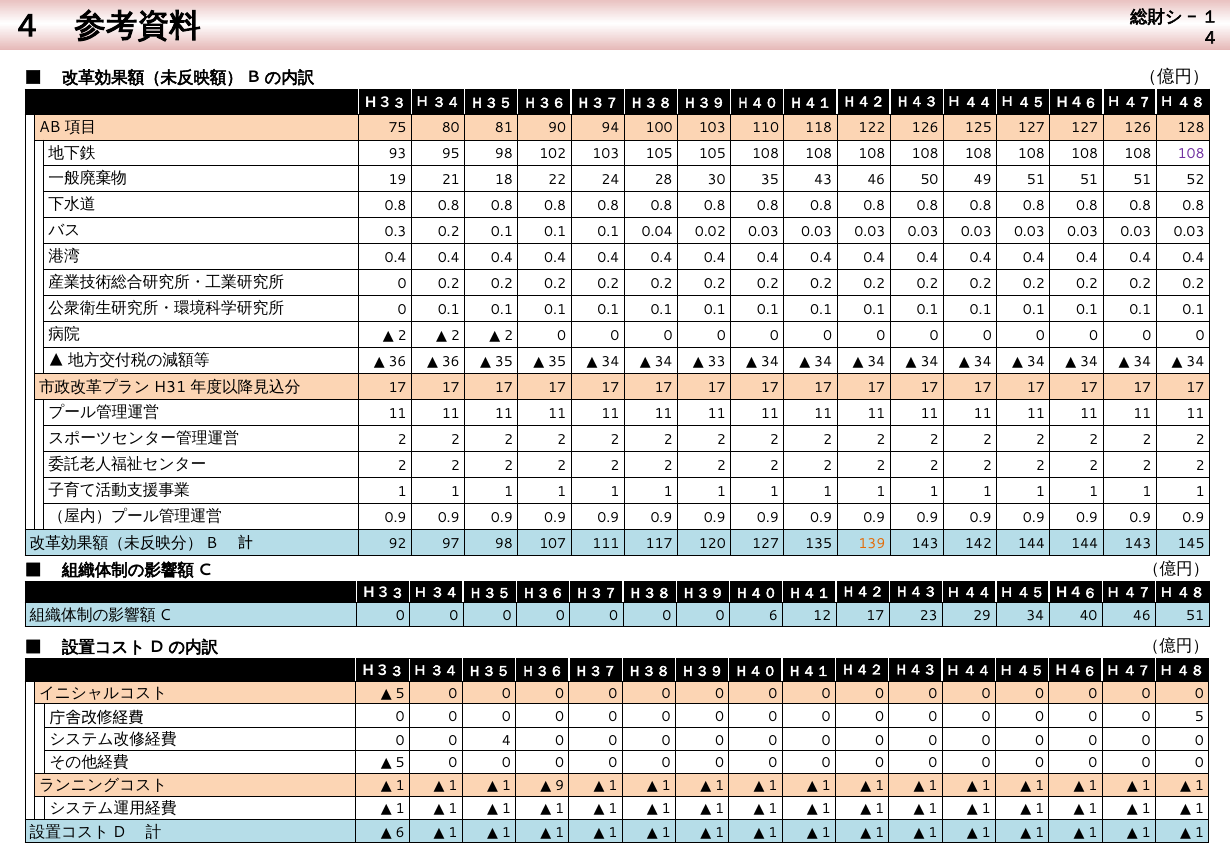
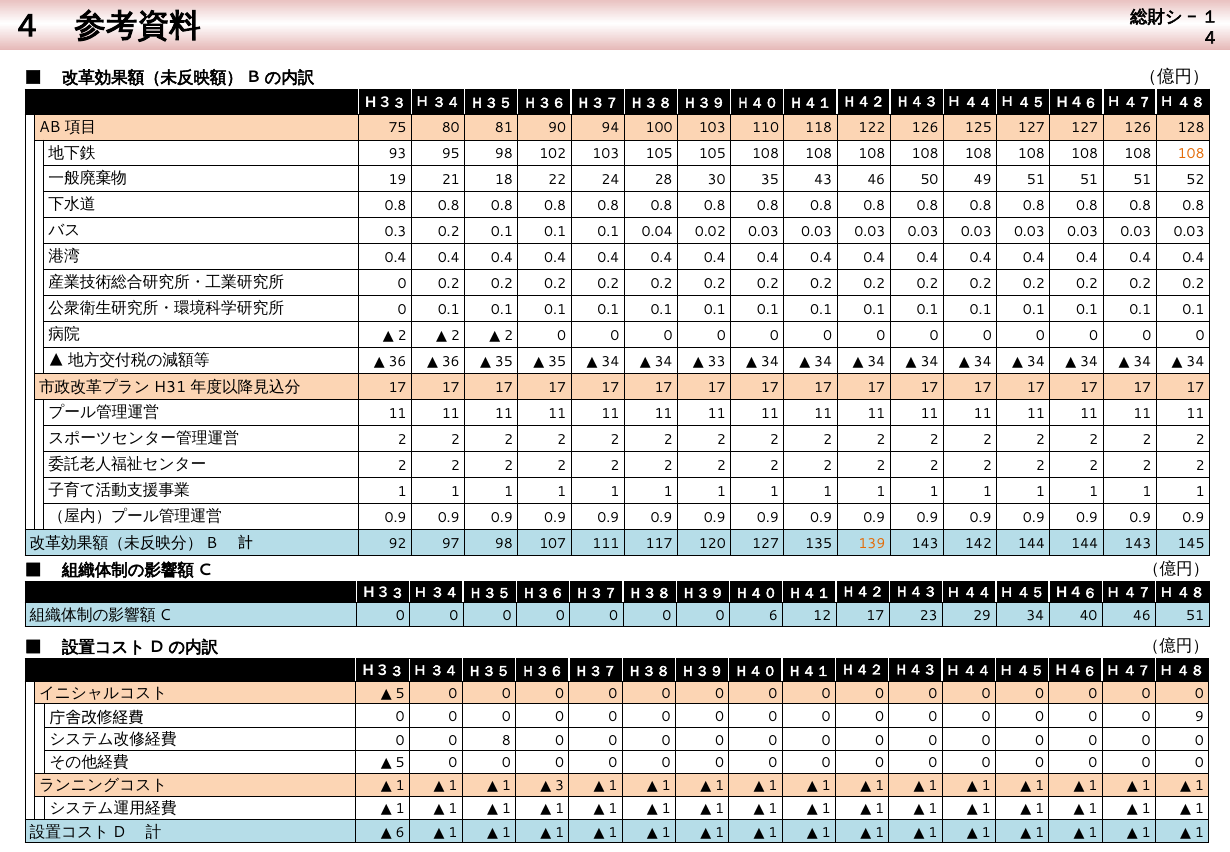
108 at (1191, 154) colour: purple -> orange
0 5: 5 -> 9
4: 4 -> 8
9: 9 -> 3
